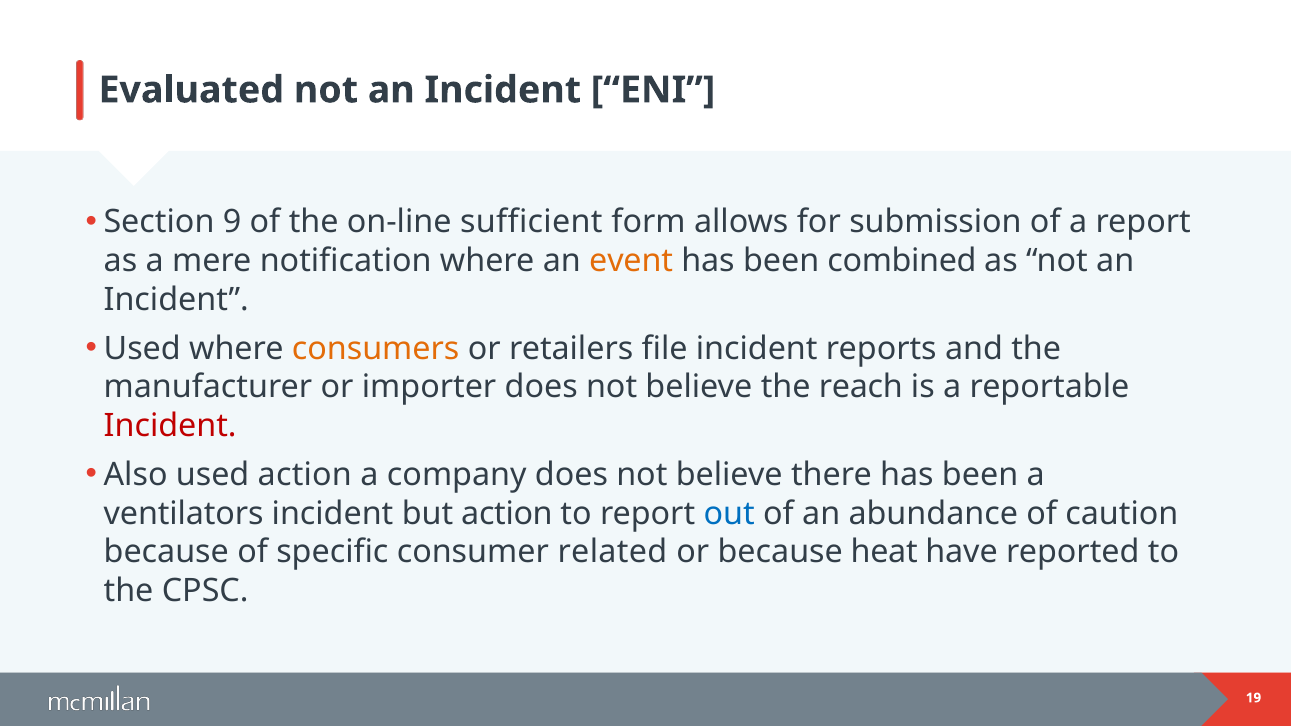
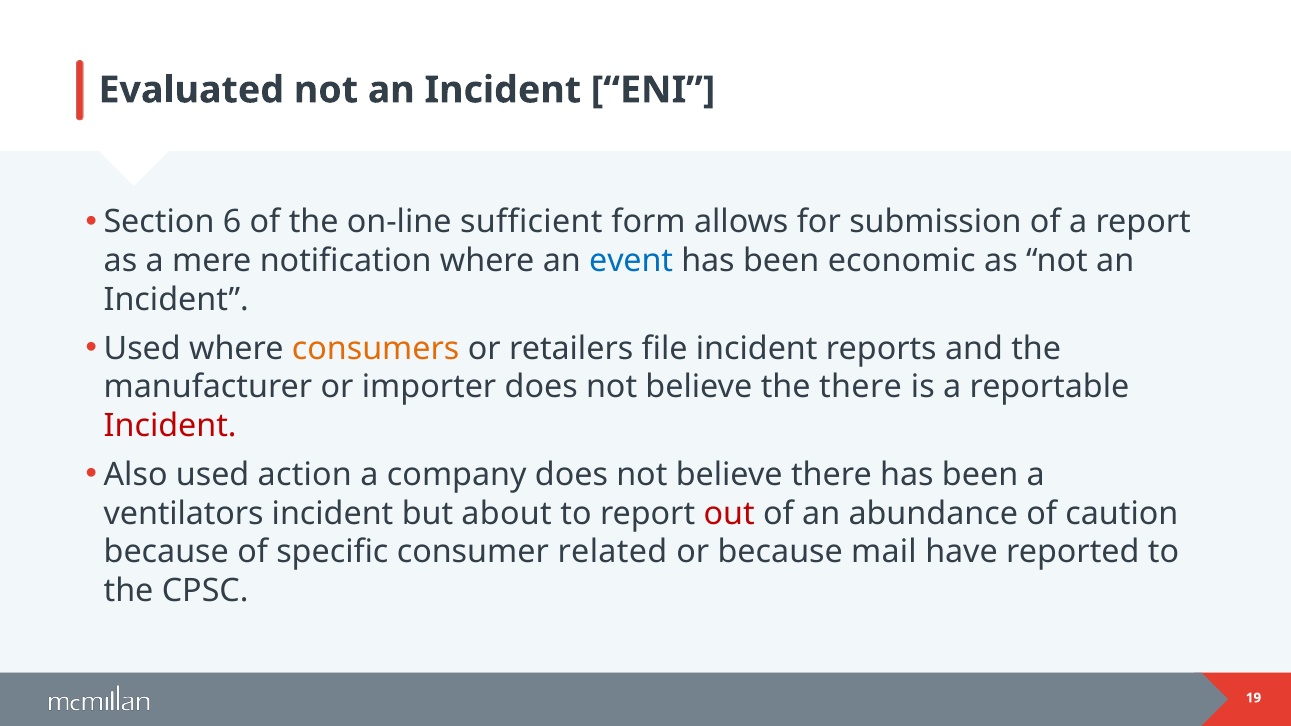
9: 9 -> 6
event colour: orange -> blue
combined: combined -> economic
the reach: reach -> there
but action: action -> about
out colour: blue -> red
heat: heat -> mail
